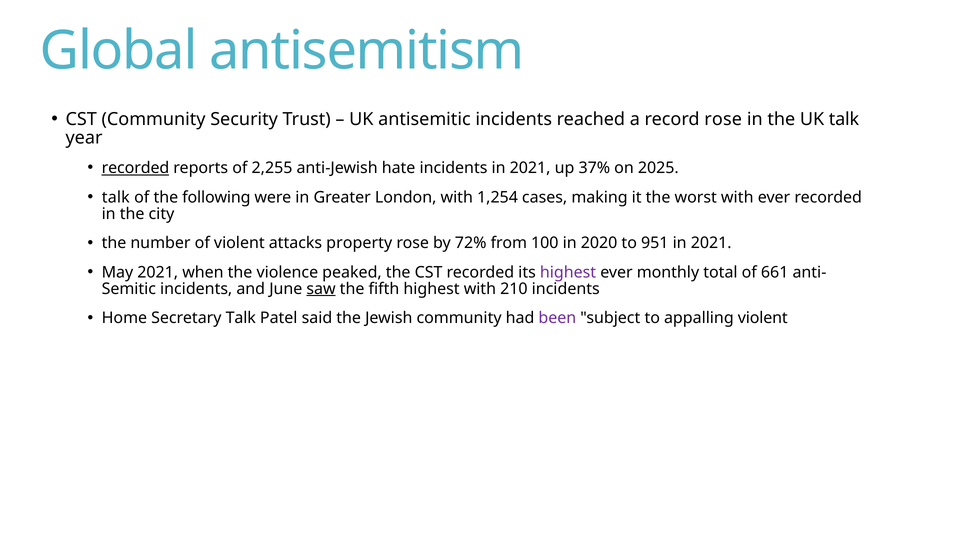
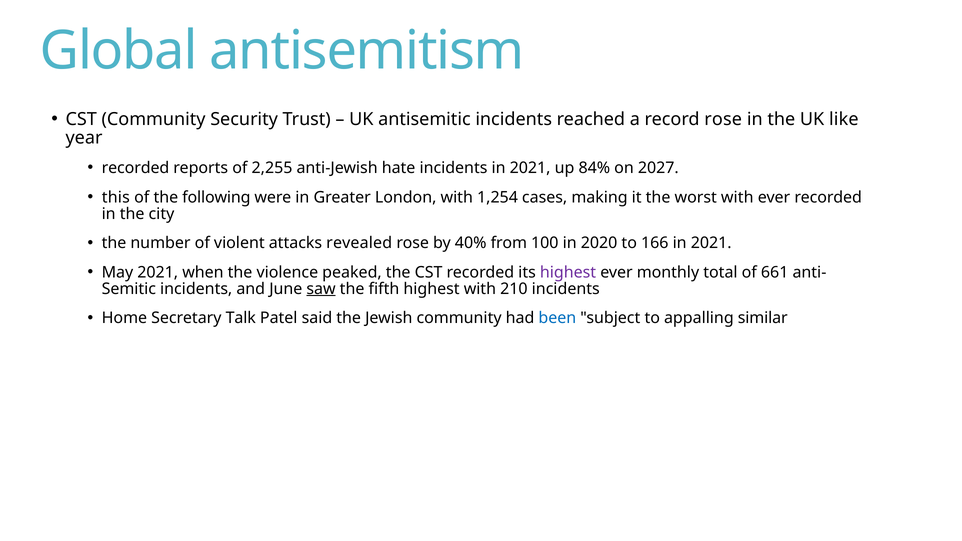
UK talk: talk -> like
recorded at (135, 168) underline: present -> none
37%: 37% -> 84%
2025: 2025 -> 2027
talk at (116, 197): talk -> this
property: property -> revealed
72%: 72% -> 40%
951: 951 -> 166
been colour: purple -> blue
appalling violent: violent -> similar
